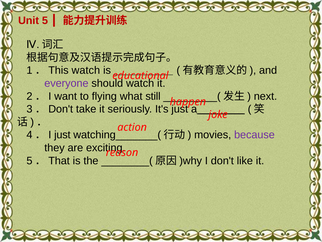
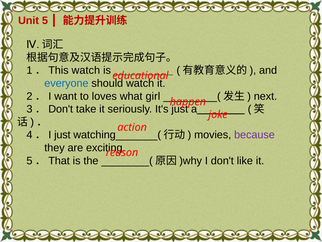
everyone colour: purple -> blue
flying: flying -> loves
still: still -> girl
